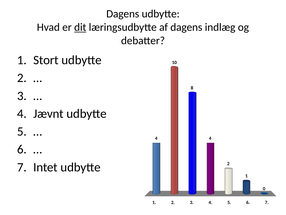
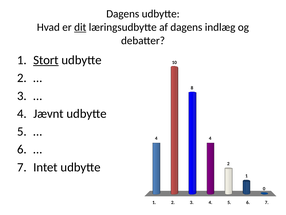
Stort underline: none -> present
